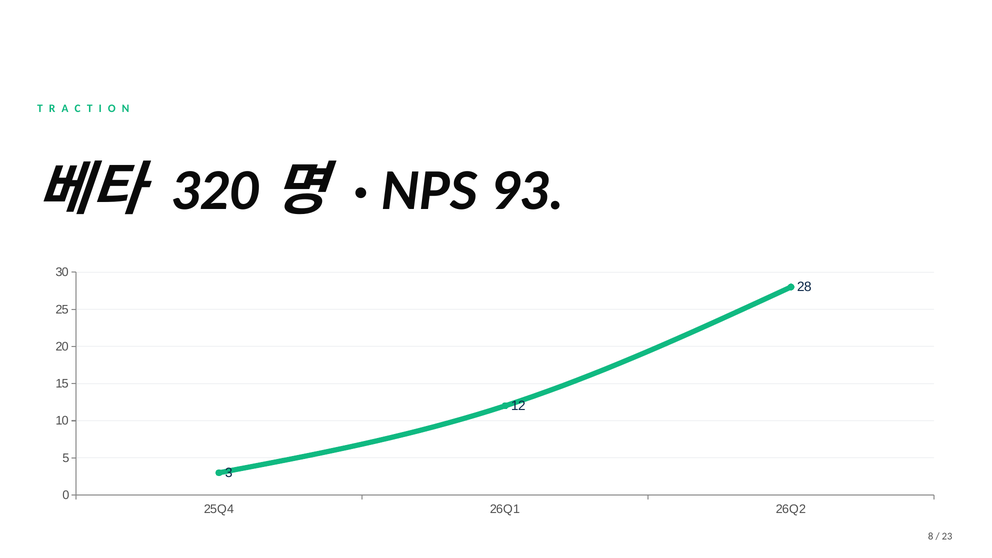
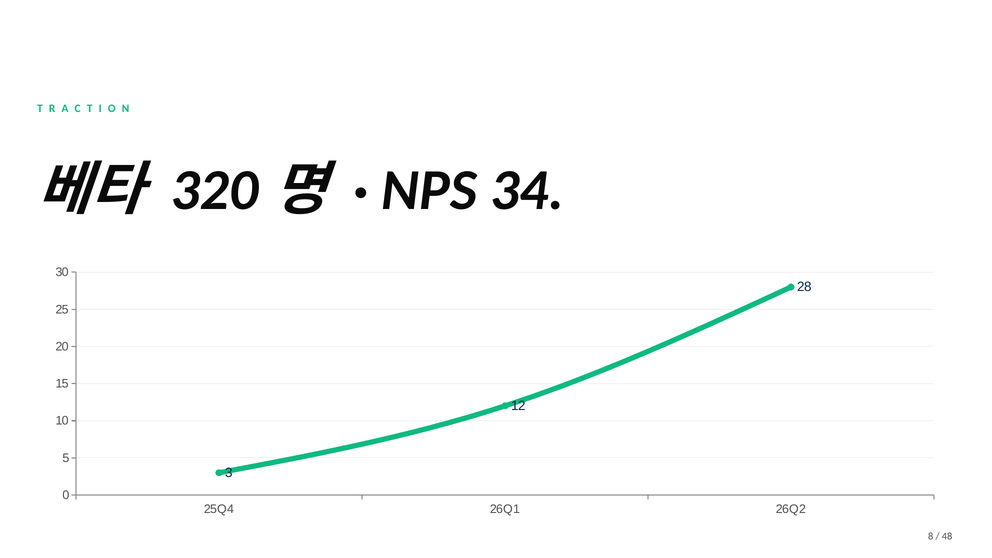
93: 93 -> 34
23: 23 -> 48
